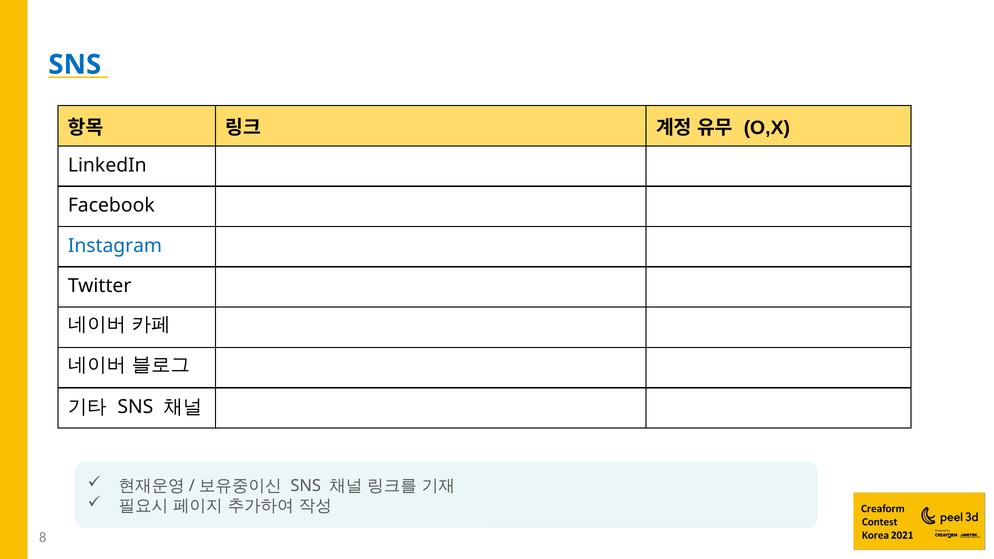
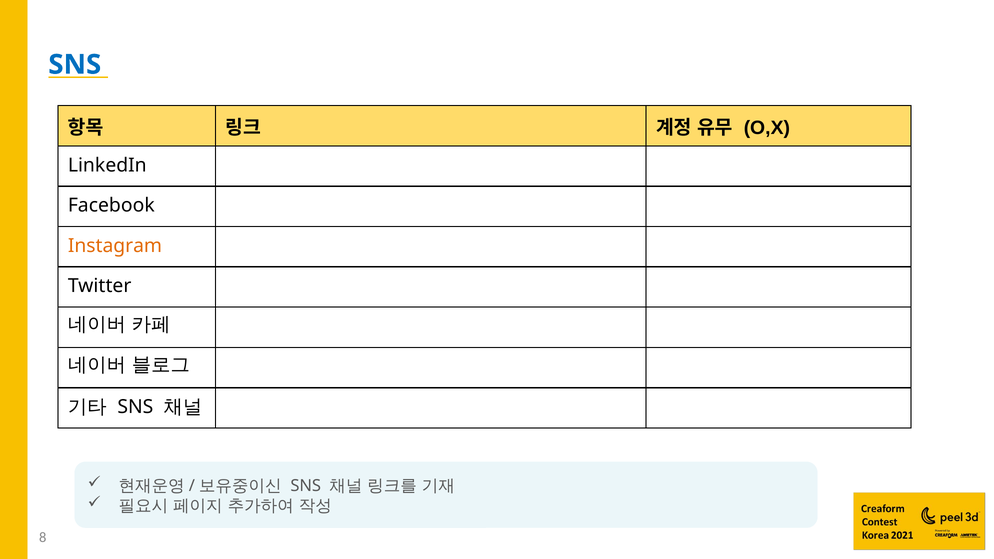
Instagram colour: blue -> orange
